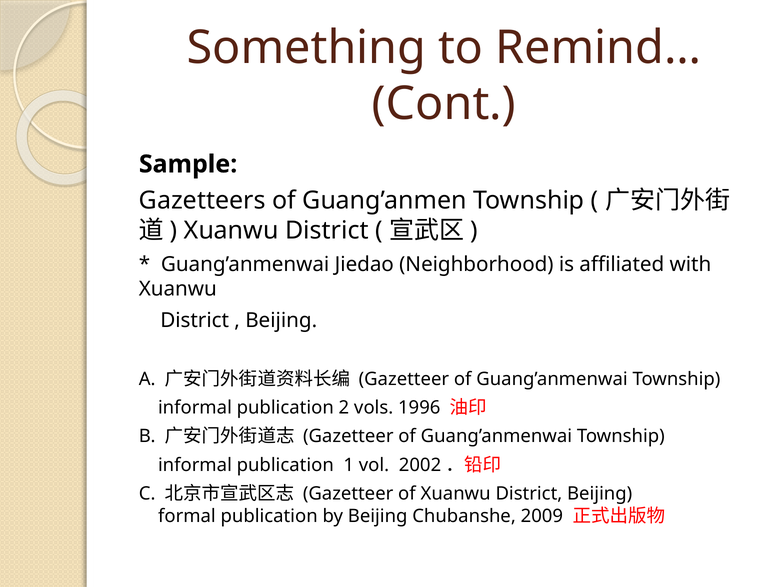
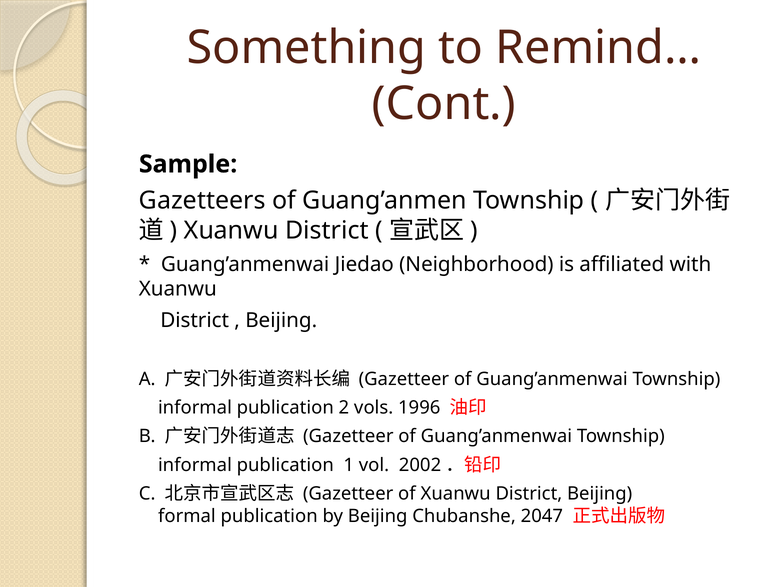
2009: 2009 -> 2047
